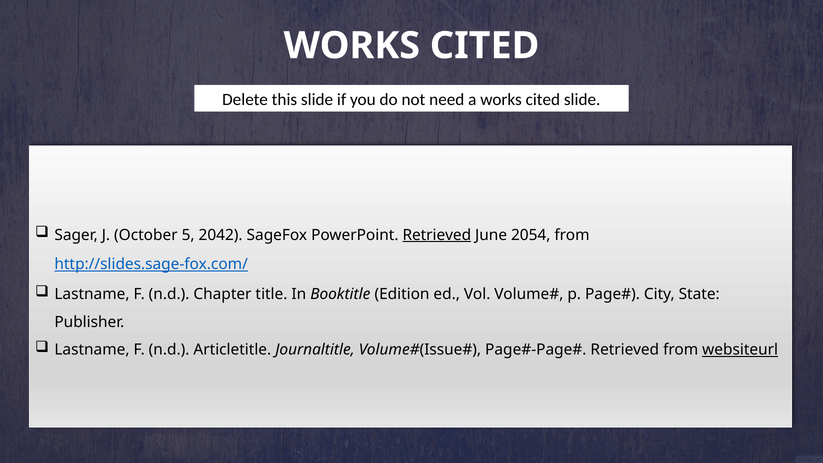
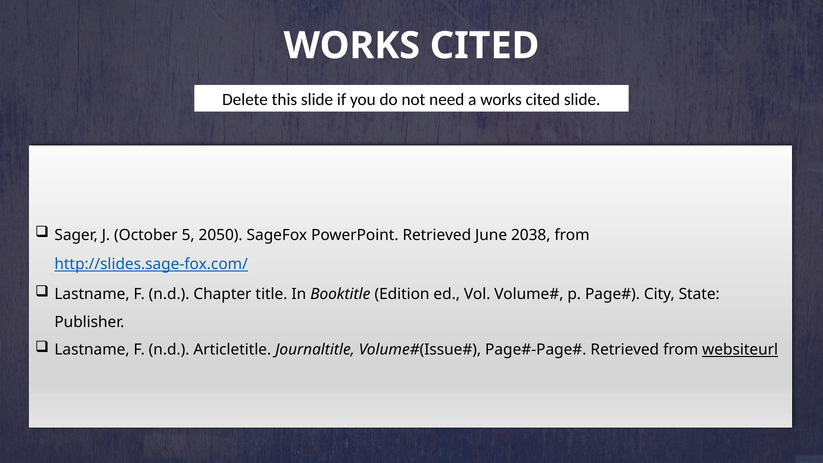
2042: 2042 -> 2050
Retrieved at (437, 235) underline: present -> none
2054: 2054 -> 2038
